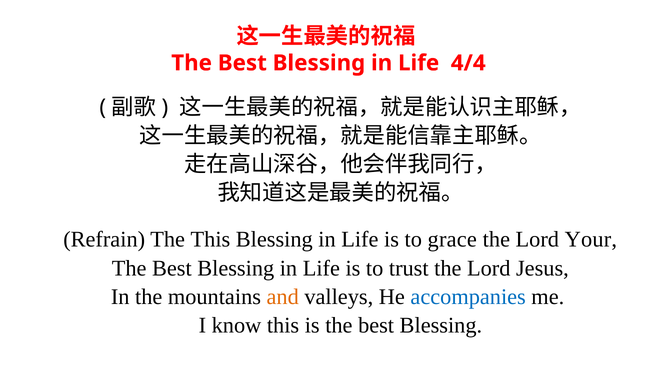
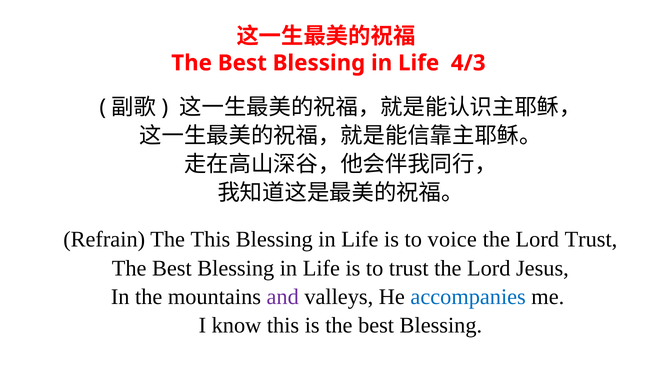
4/4: 4/4 -> 4/3
grace: grace -> voice
Lord Your: Your -> Trust
and colour: orange -> purple
